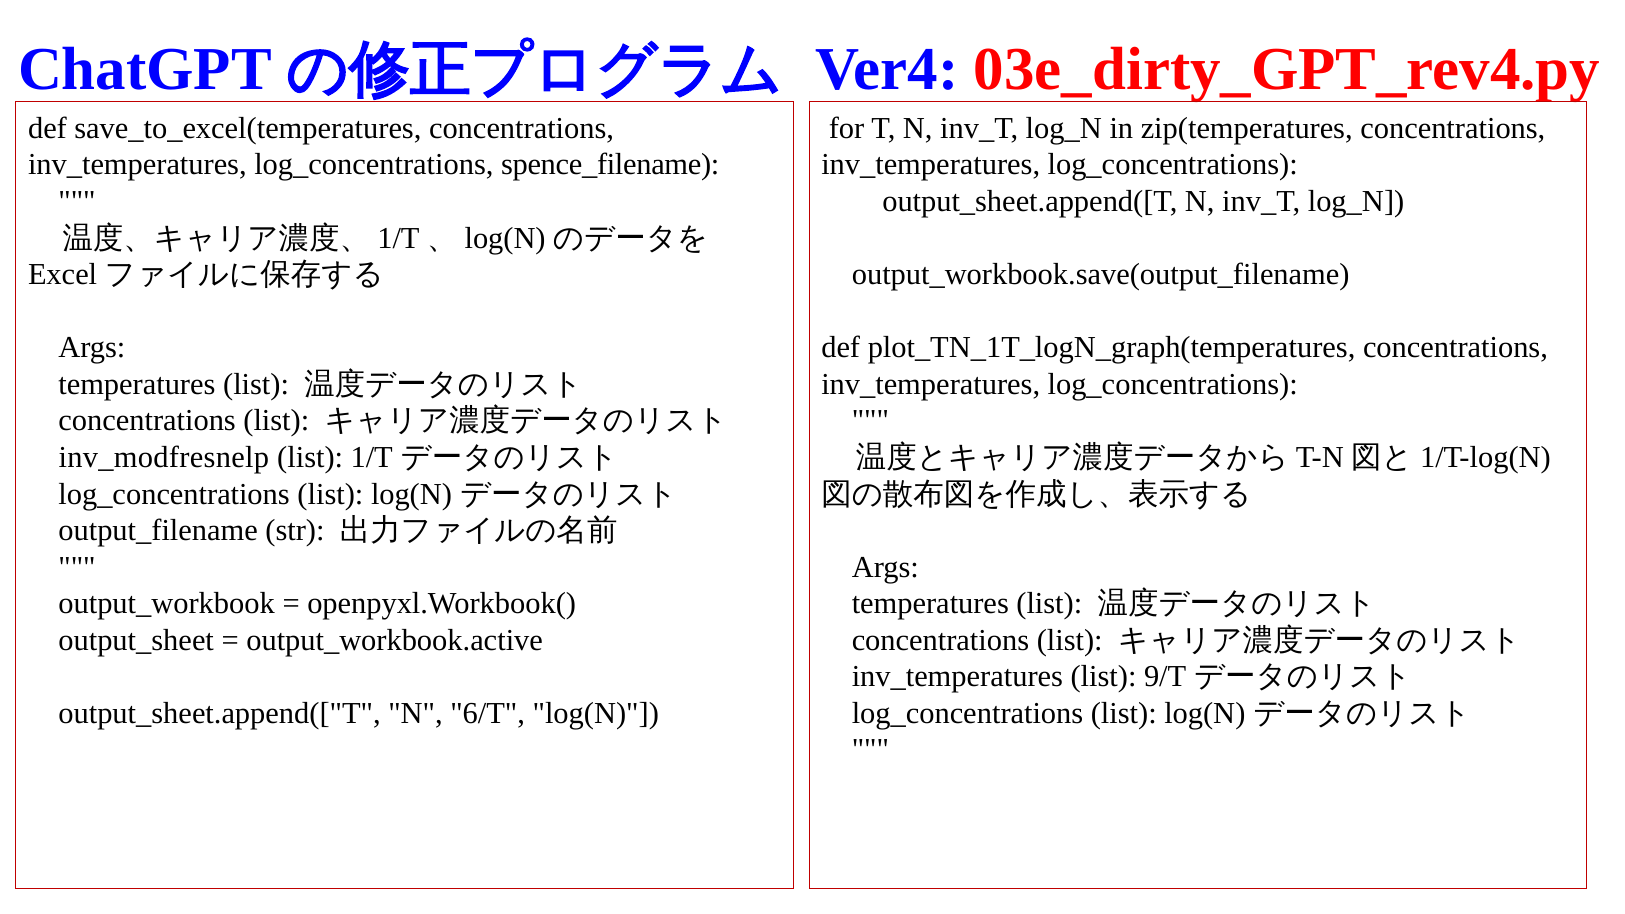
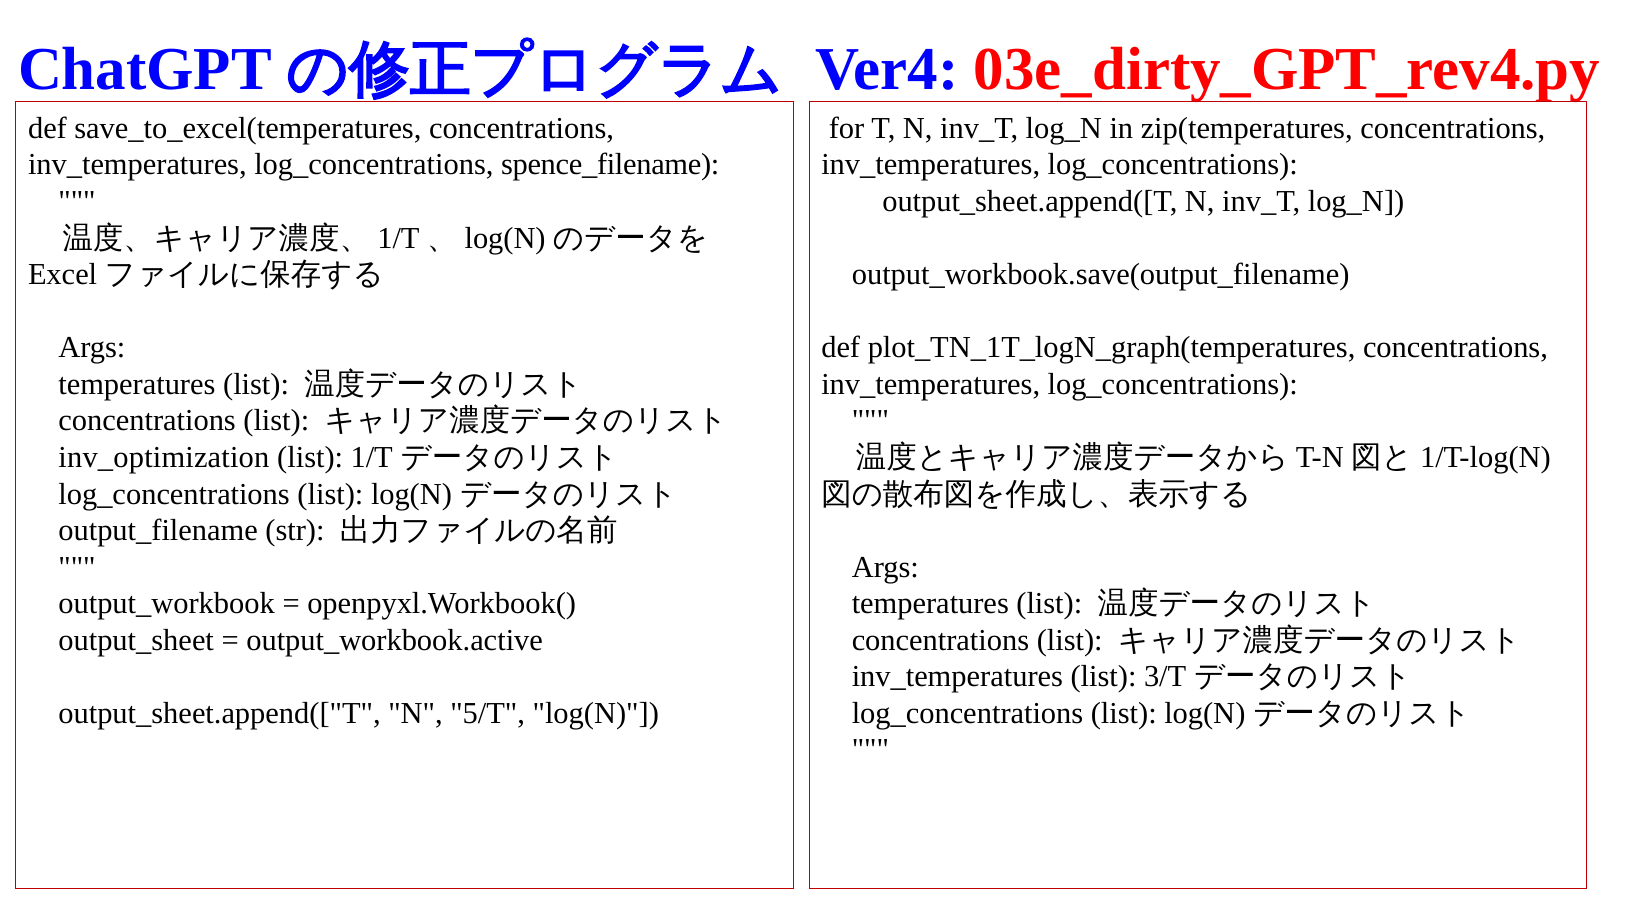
inv_modfresnelp: inv_modfresnelp -> inv_optimization
9/T: 9/T -> 3/T
6/T: 6/T -> 5/T
